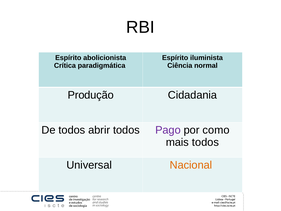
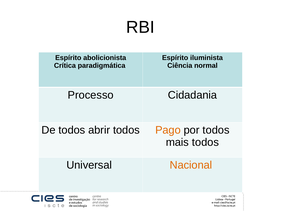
Produção: Produção -> Processo
Pago colour: purple -> orange
por como: como -> todos
